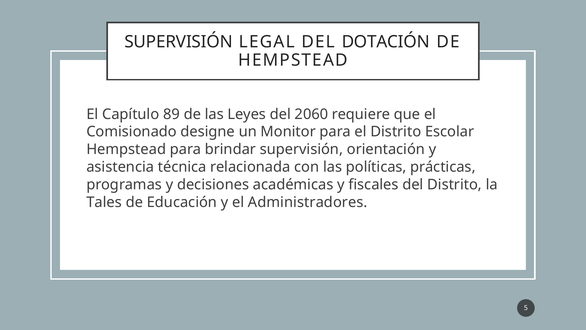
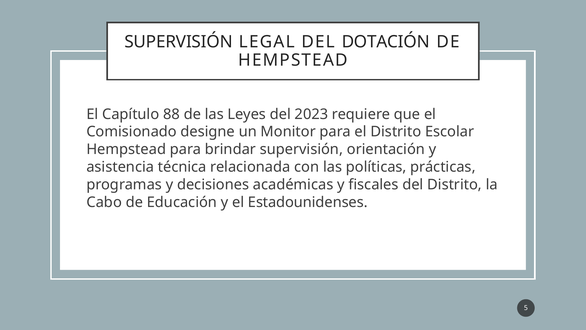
89: 89 -> 88
2060: 2060 -> 2023
Tales: Tales -> Cabo
Administradores: Administradores -> Estadounidenses
